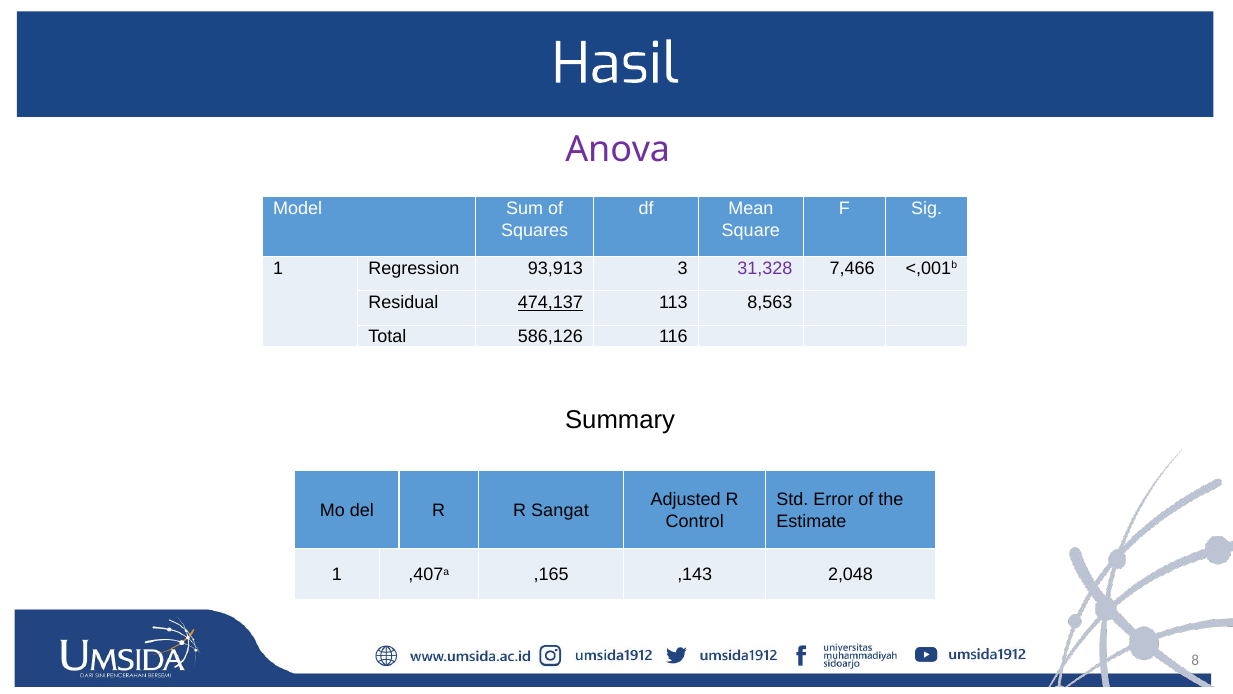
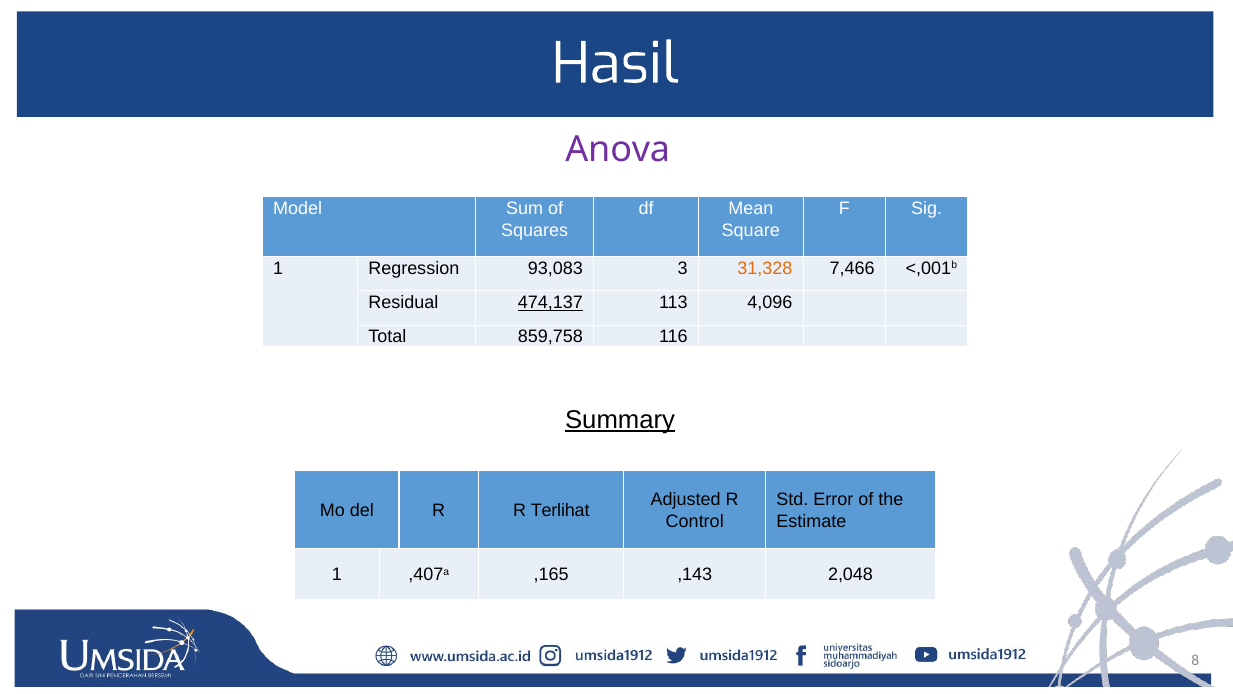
93,913: 93,913 -> 93,083
31,328 colour: purple -> orange
8,563: 8,563 -> 4,096
586,126: 586,126 -> 859,758
Summary underline: none -> present
Sangat: Sangat -> Terlihat
